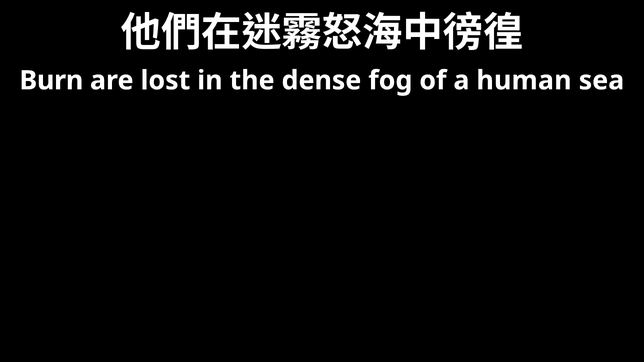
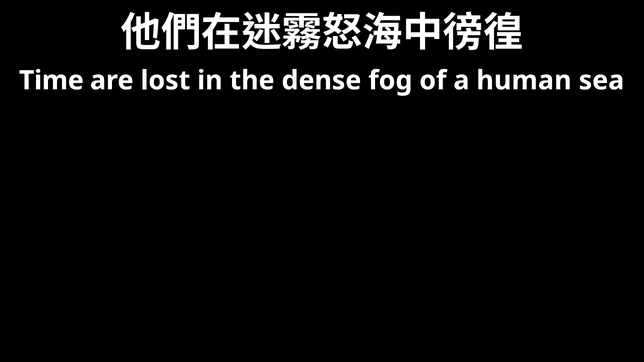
Burn: Burn -> Time
